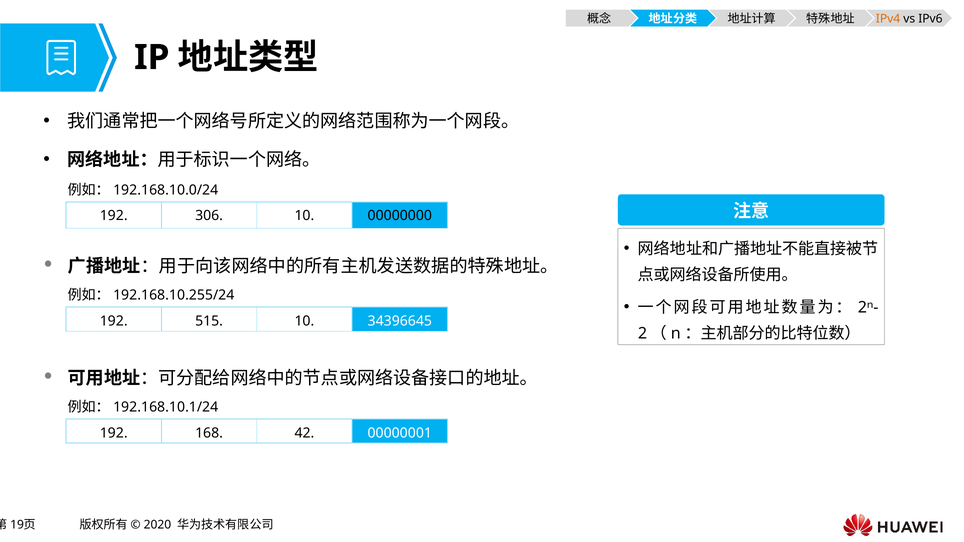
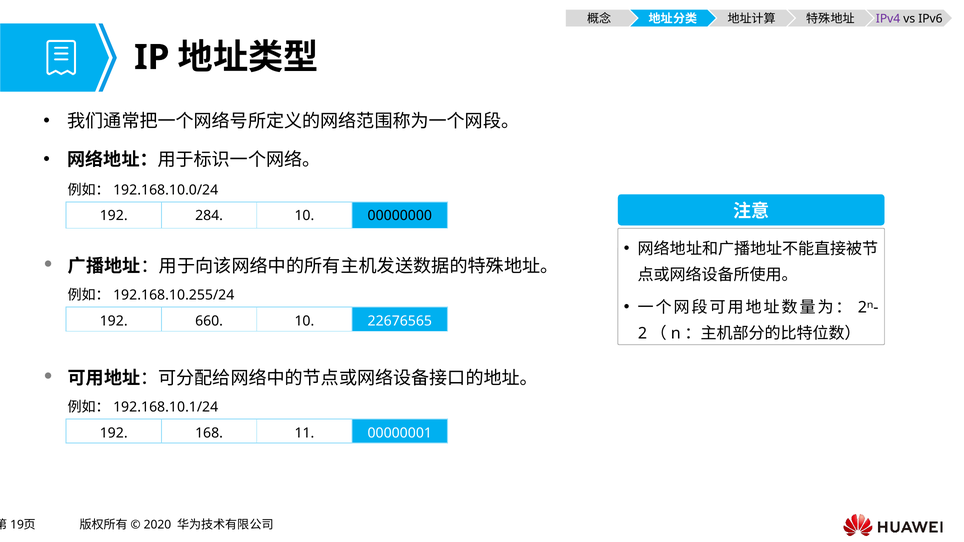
IPv4 colour: orange -> purple
306: 306 -> 284
515: 515 -> 660
34396645: 34396645 -> 22676565
42: 42 -> 11
